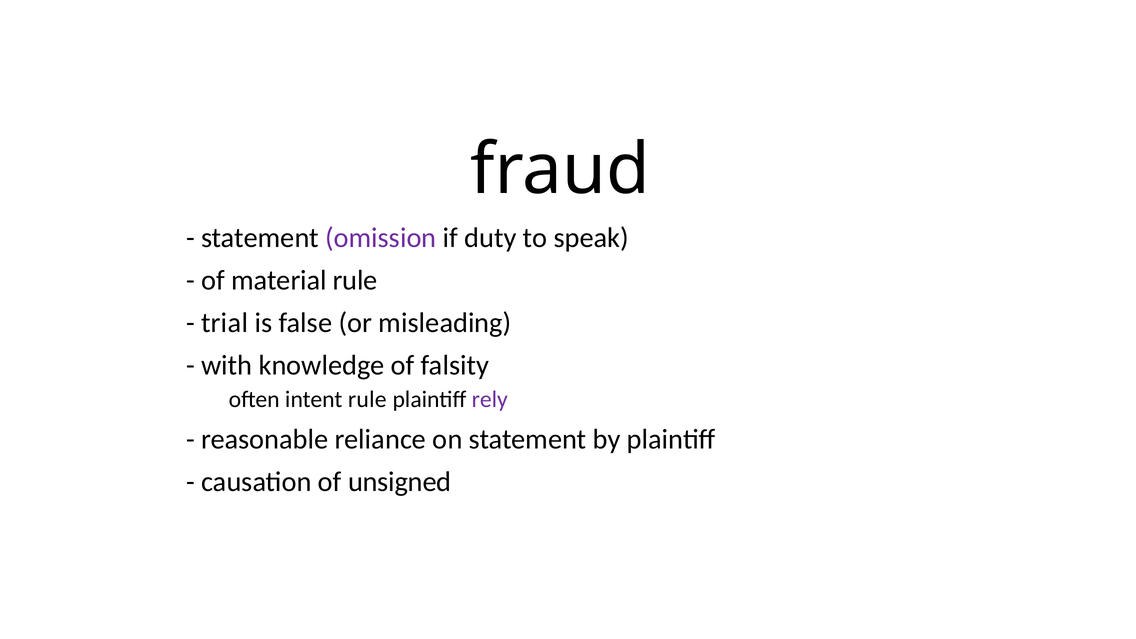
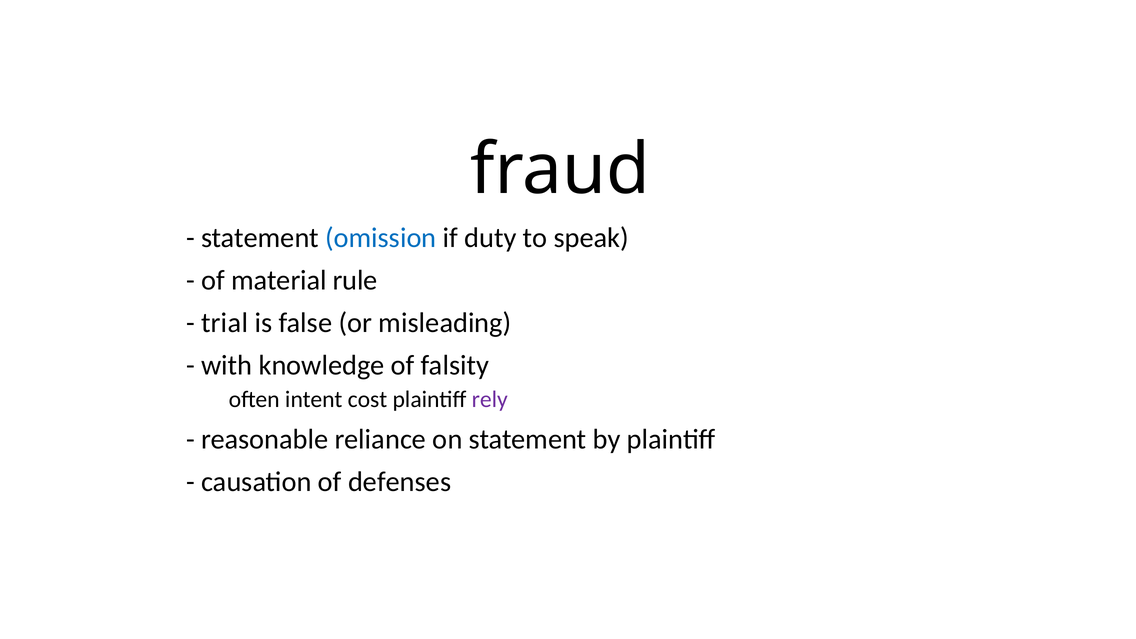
omission colour: purple -> blue
intent rule: rule -> cost
unsigned: unsigned -> defenses
